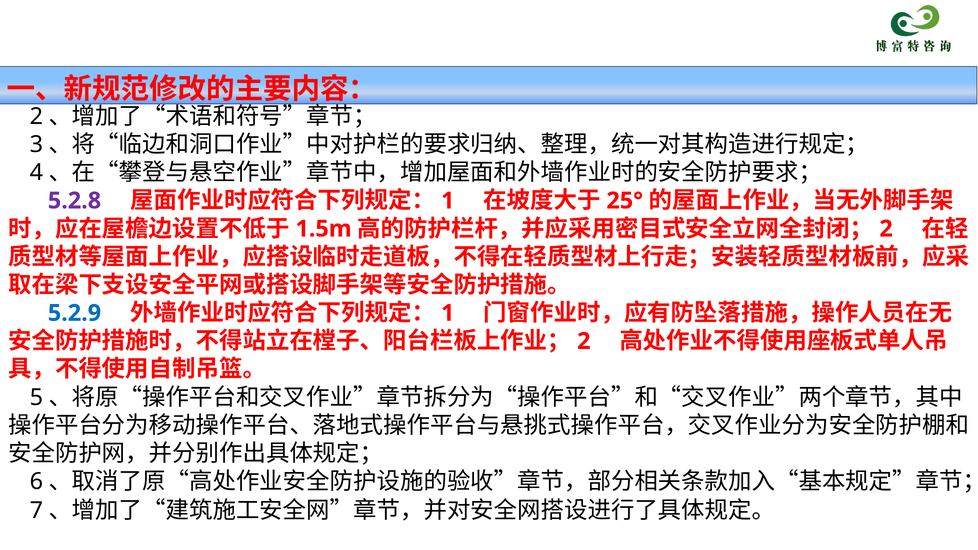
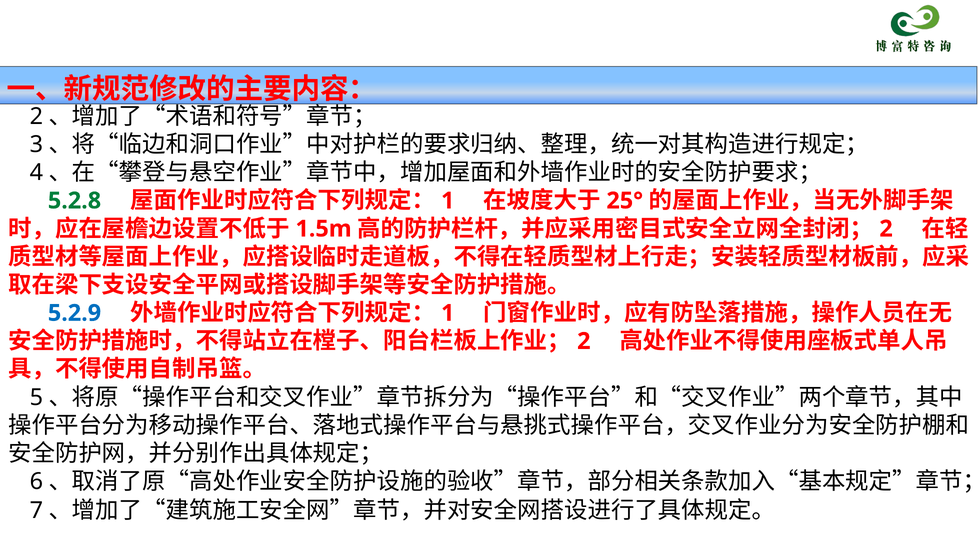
5.2.8 colour: purple -> green
